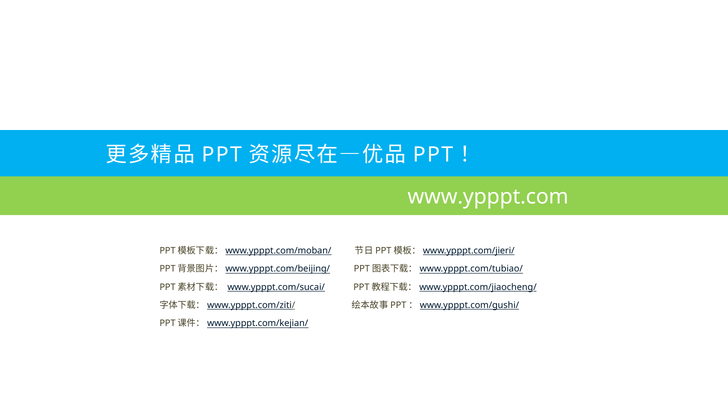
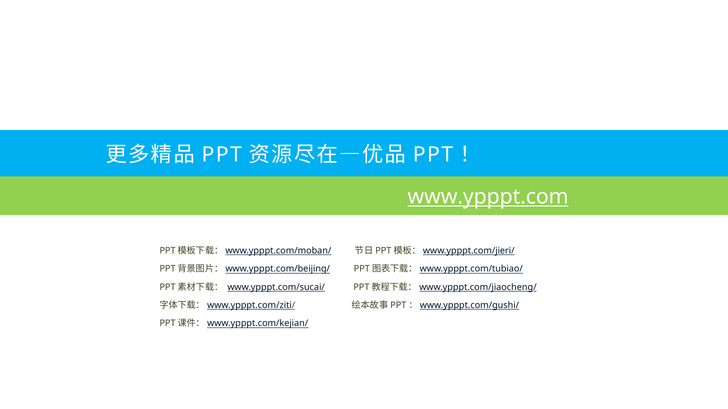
www.ypppt.com underline: none -> present
